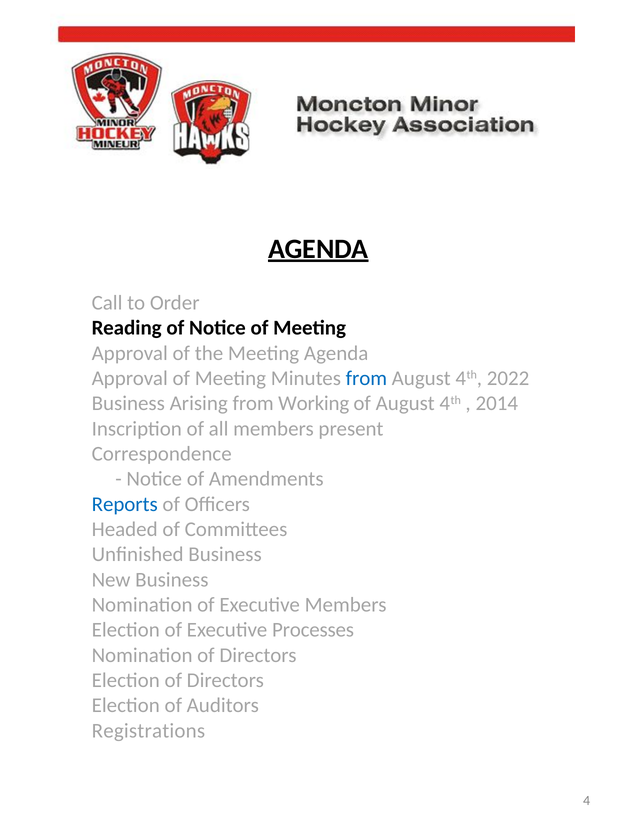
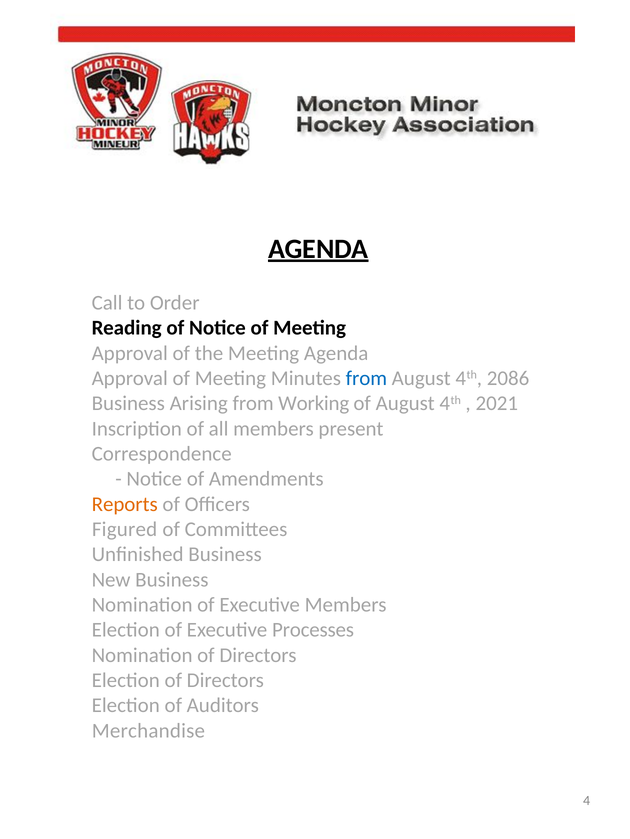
2022: 2022 -> 2086
2014: 2014 -> 2021
Reports colour: blue -> orange
Headed: Headed -> Figured
Registrations: Registrations -> Merchandise
